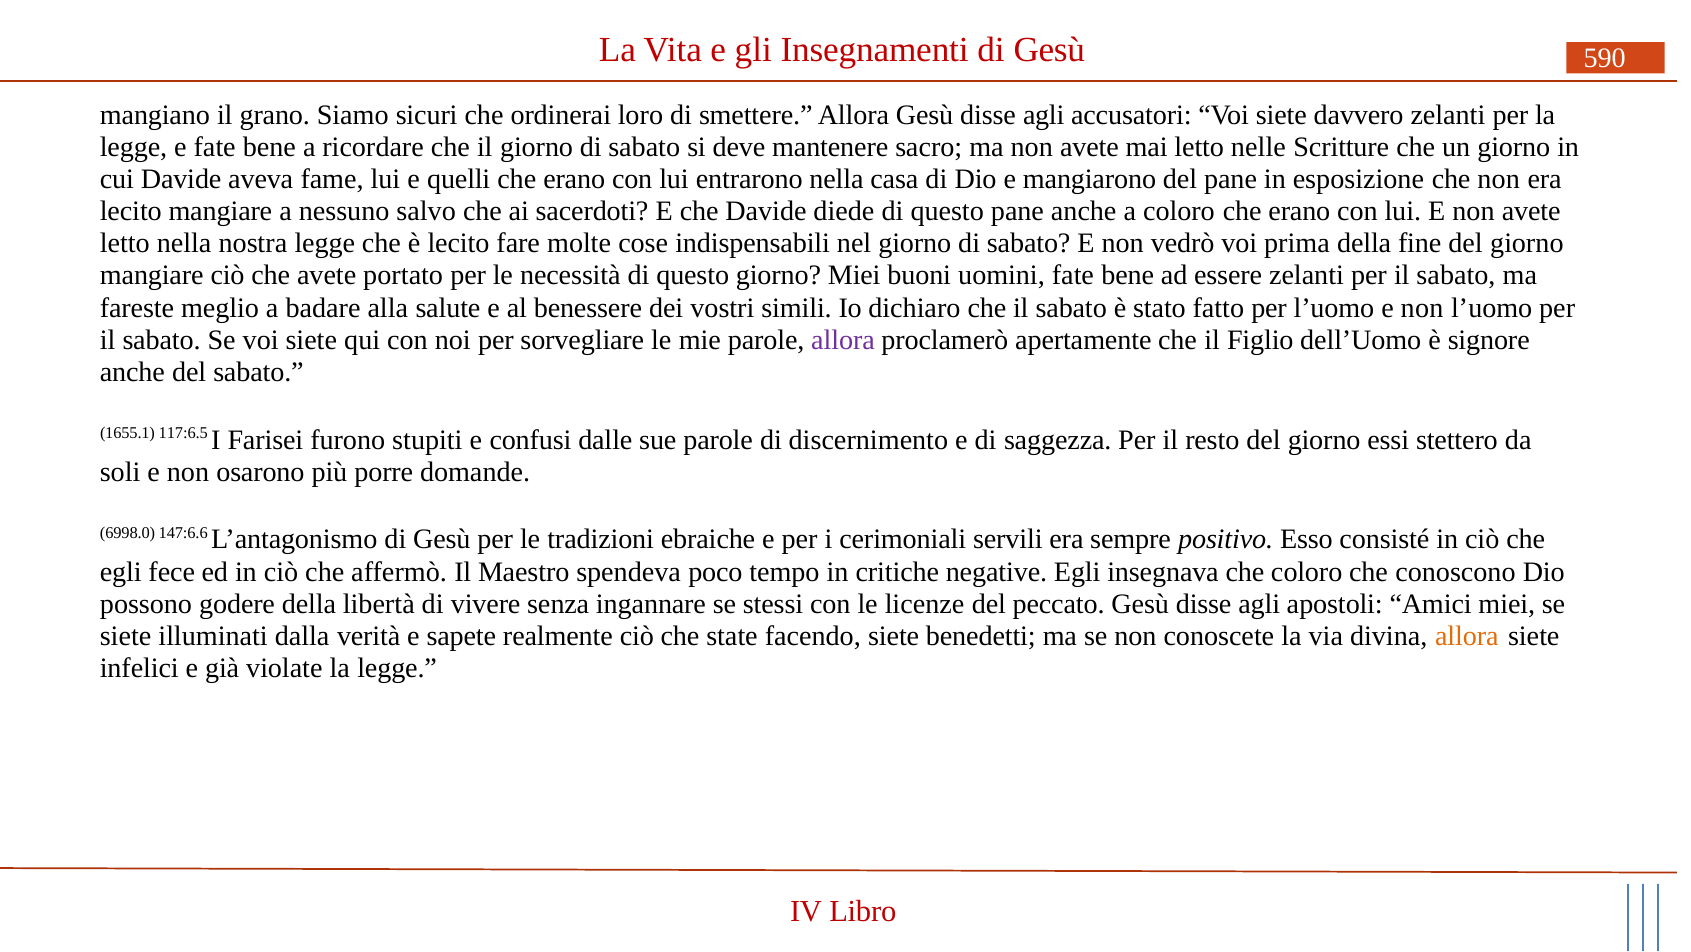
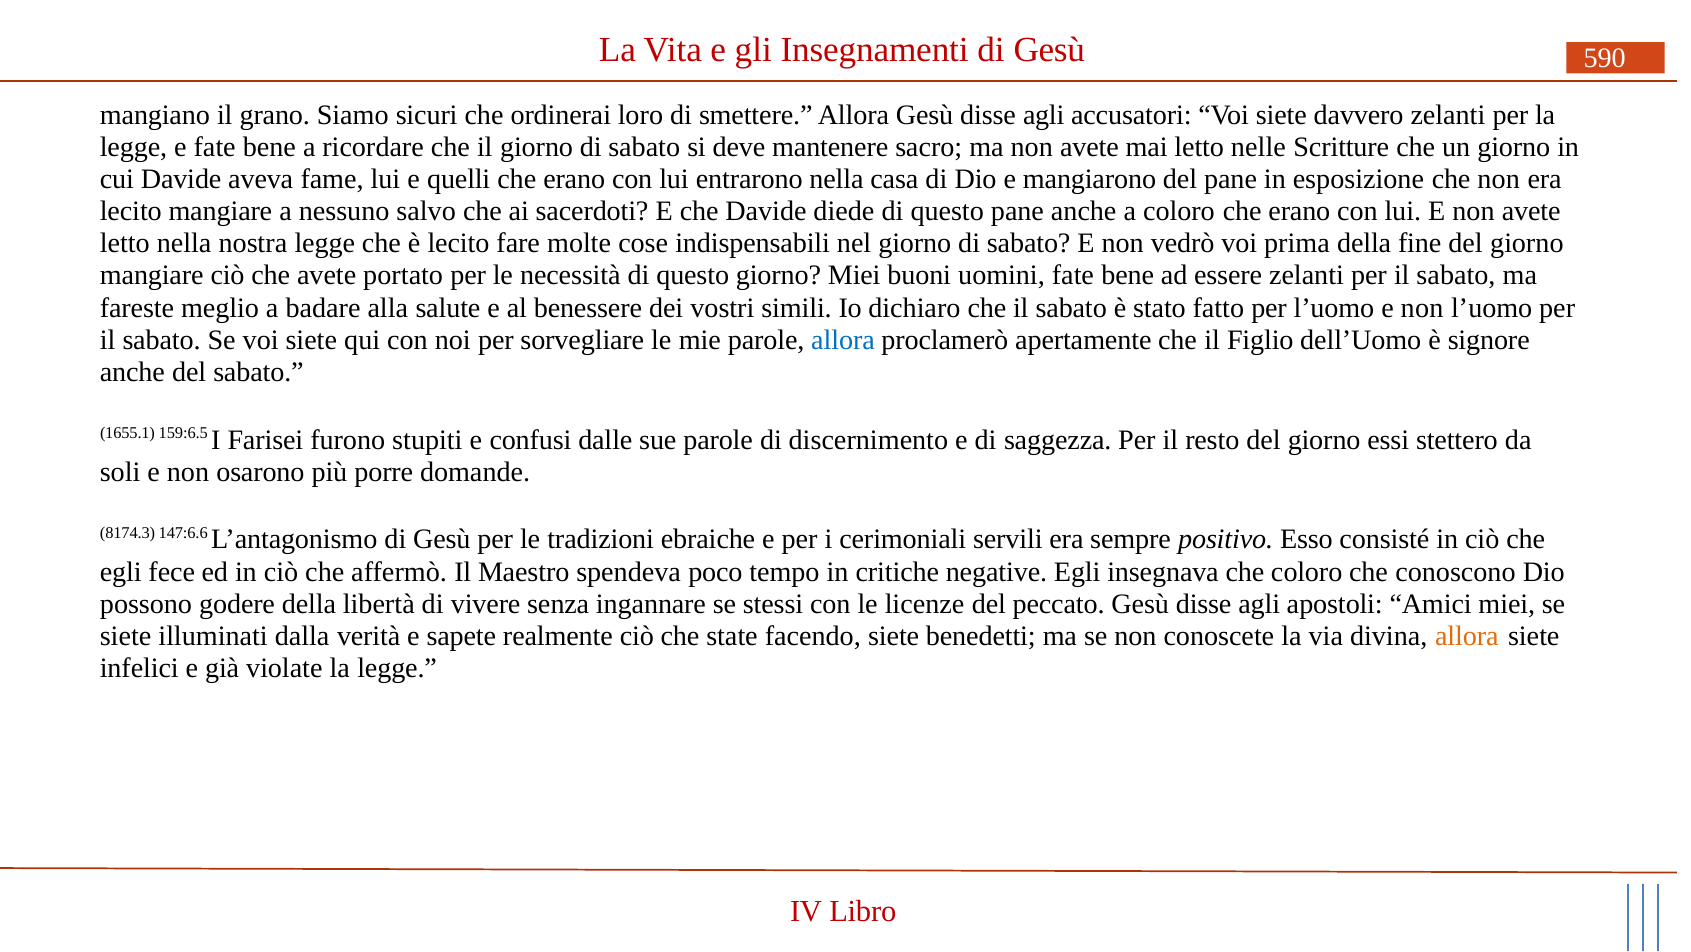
allora at (843, 340) colour: purple -> blue
117:6.5: 117:6.5 -> 159:6.5
6998.0: 6998.0 -> 8174.3
